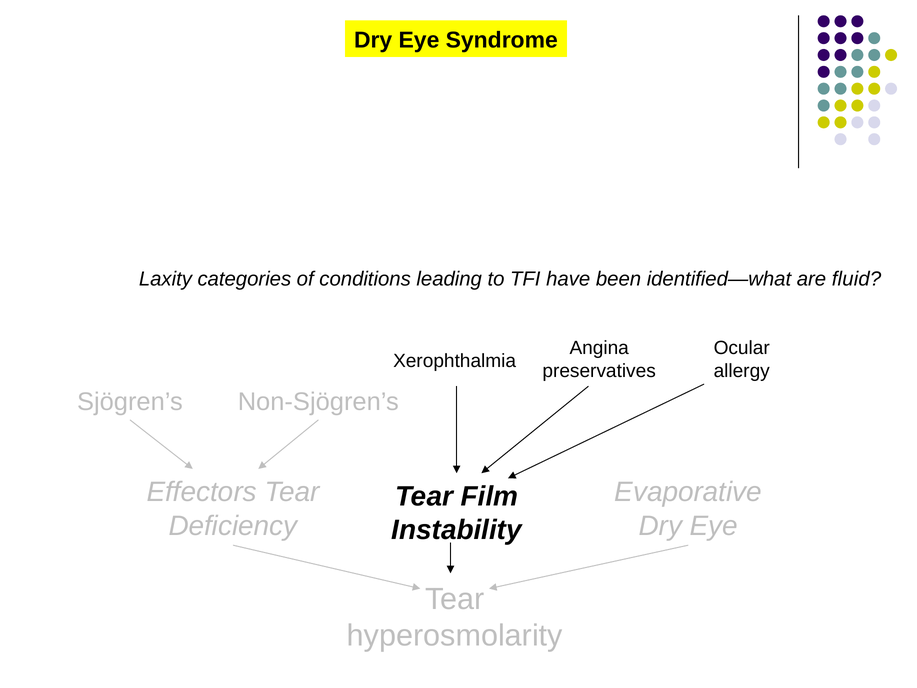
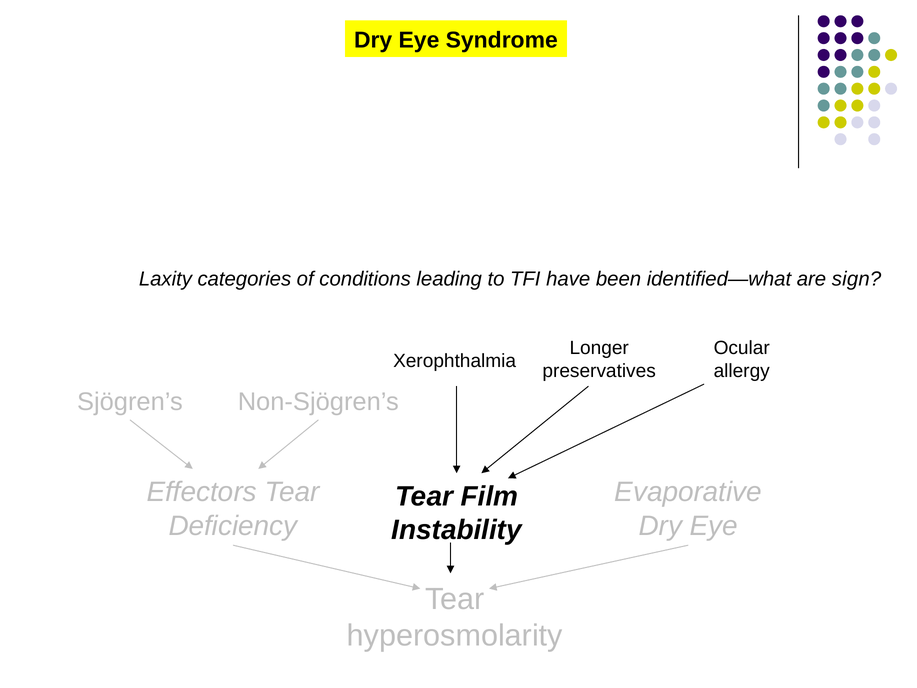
fluid: fluid -> sign
Angina: Angina -> Longer
